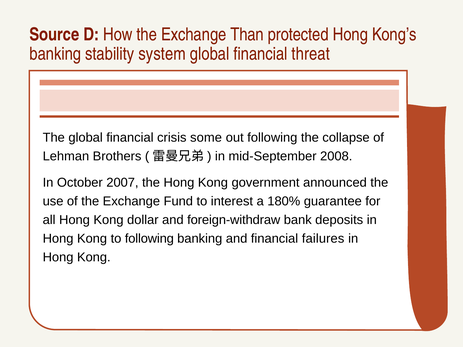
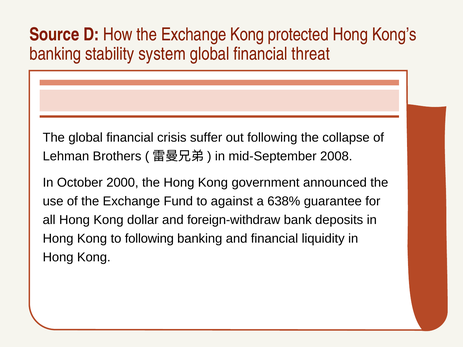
Exchange Than: Than -> Kong
some: some -> suffer
2007: 2007 -> 2000
interest: interest -> against
180%: 180% -> 638%
failures: failures -> liquidity
